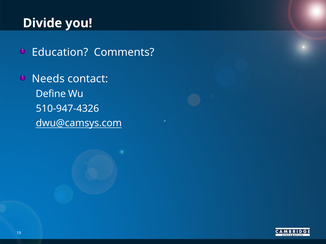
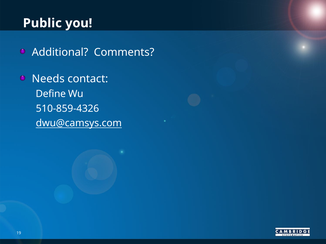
Divide: Divide -> Public
Education: Education -> Additional
510-947-4326: 510-947-4326 -> 510-859-4326
